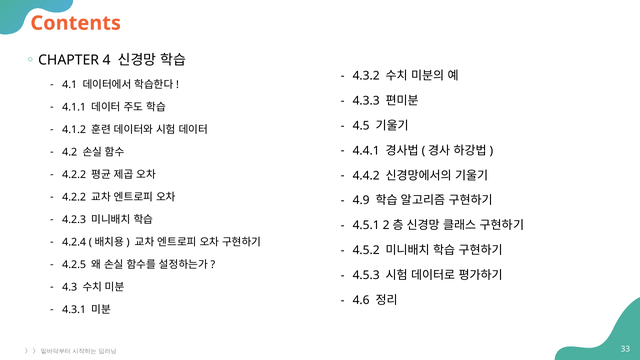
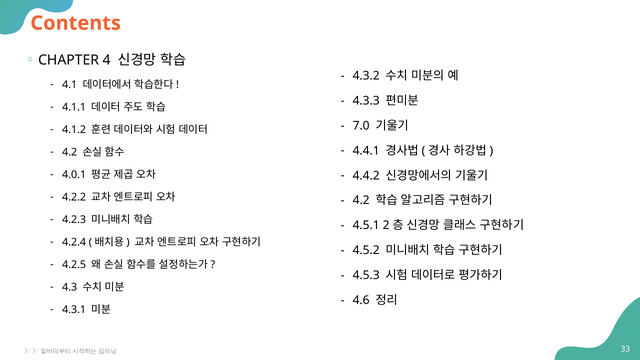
4.5: 4.5 -> 7.0
4.2.2 at (74, 175): 4.2.2 -> 4.0.1
4.9 at (361, 201): 4.9 -> 4.2
